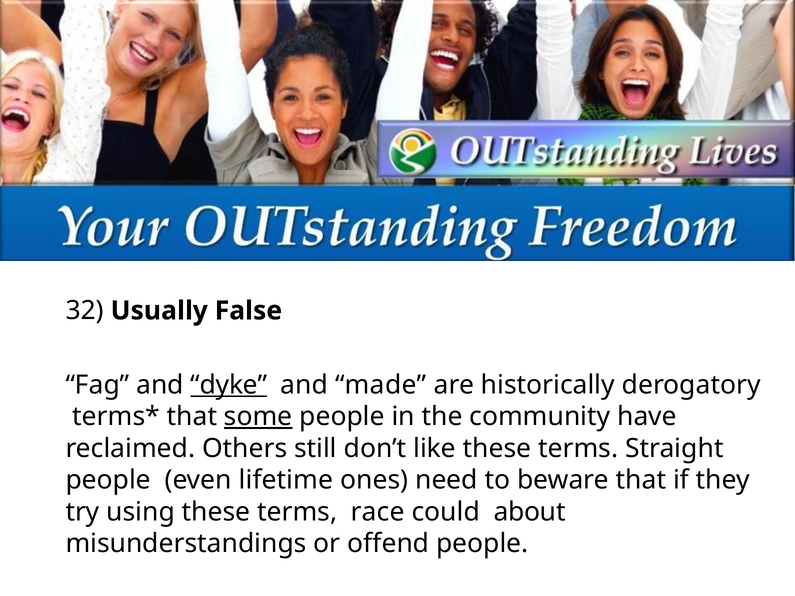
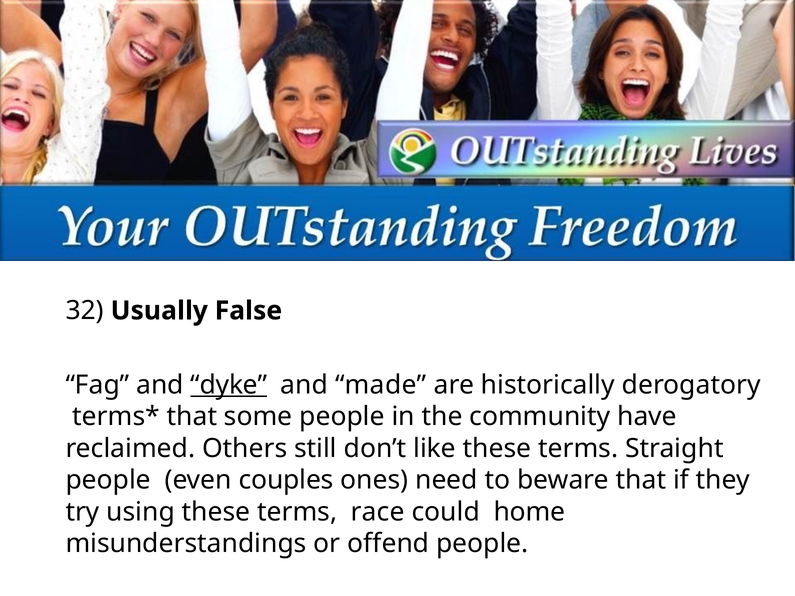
some underline: present -> none
lifetime: lifetime -> couples
about: about -> home
